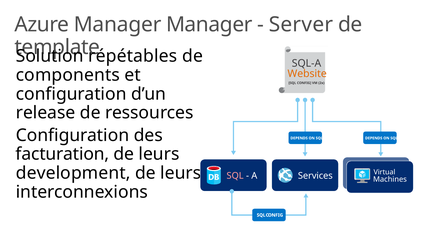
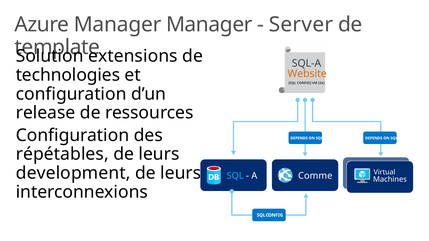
répétables: répétables -> extensions
components: components -> technologies
facturation: facturation -> répétables
SQL at (235, 176) colour: pink -> light blue
Services: Services -> Comme
